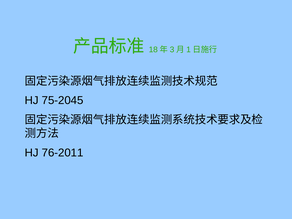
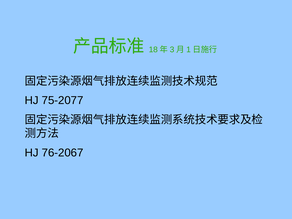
75-2045: 75-2045 -> 75-2077
76-2011: 76-2011 -> 76-2067
